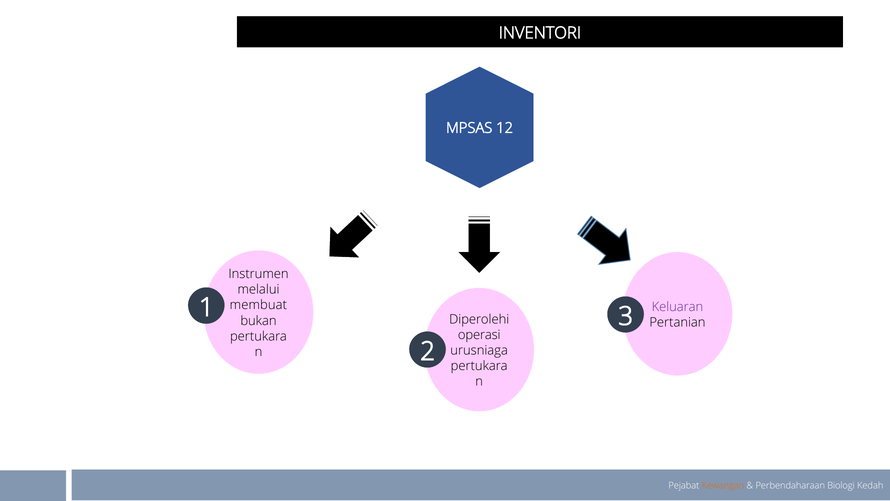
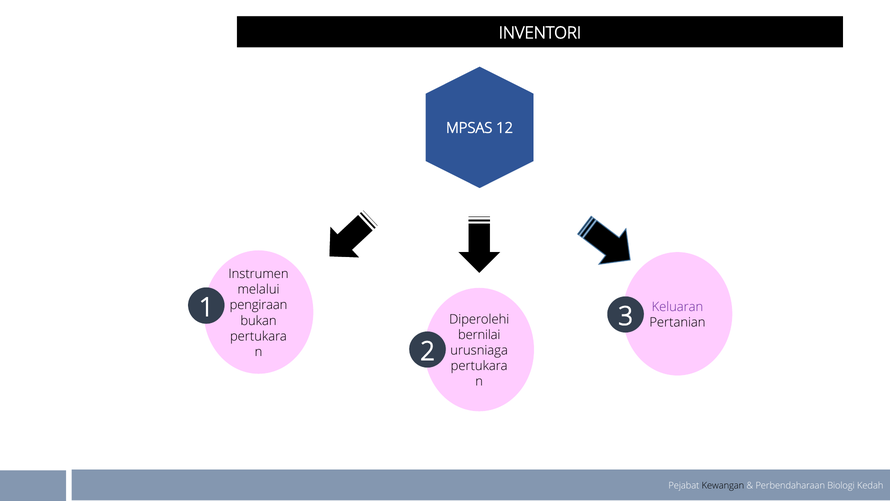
membuat: membuat -> pengiraan
operasi: operasi -> bernilai
Kewangan colour: orange -> black
